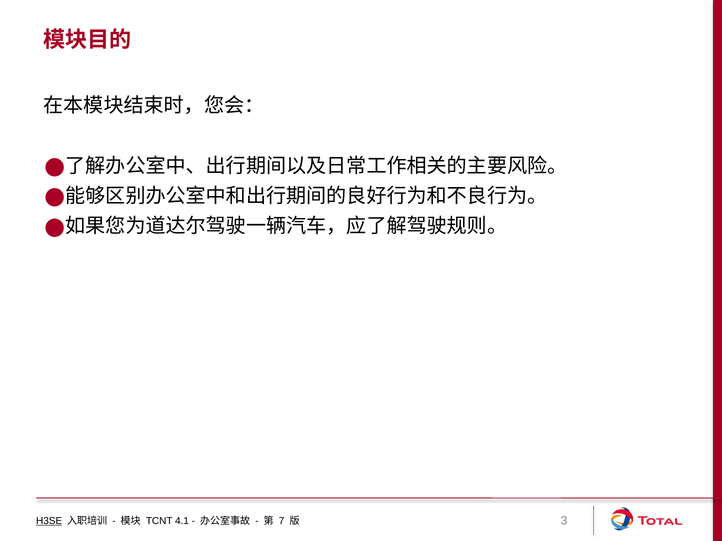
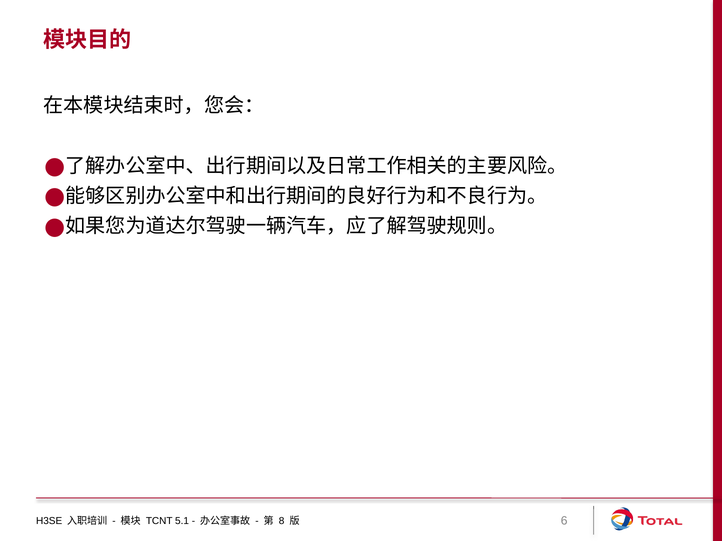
H3SE underline: present -> none
4.1: 4.1 -> 5.1
7: 7 -> 8
3: 3 -> 6
